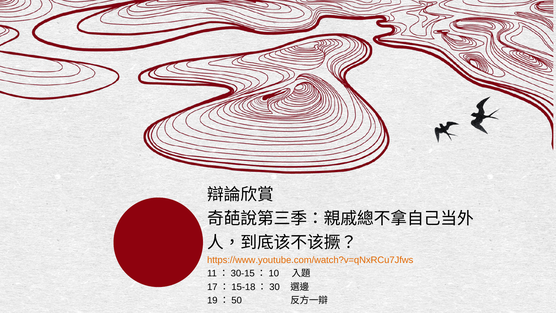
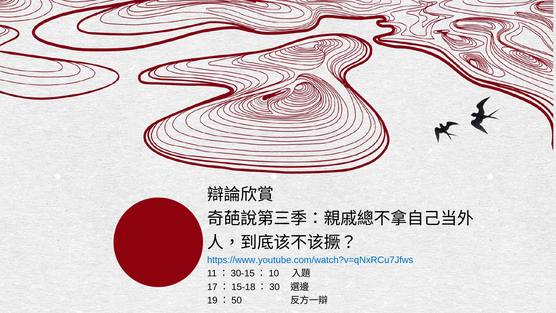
https://www.youtube.com/watch?v=qNxRCu7Jfws colour: orange -> blue
